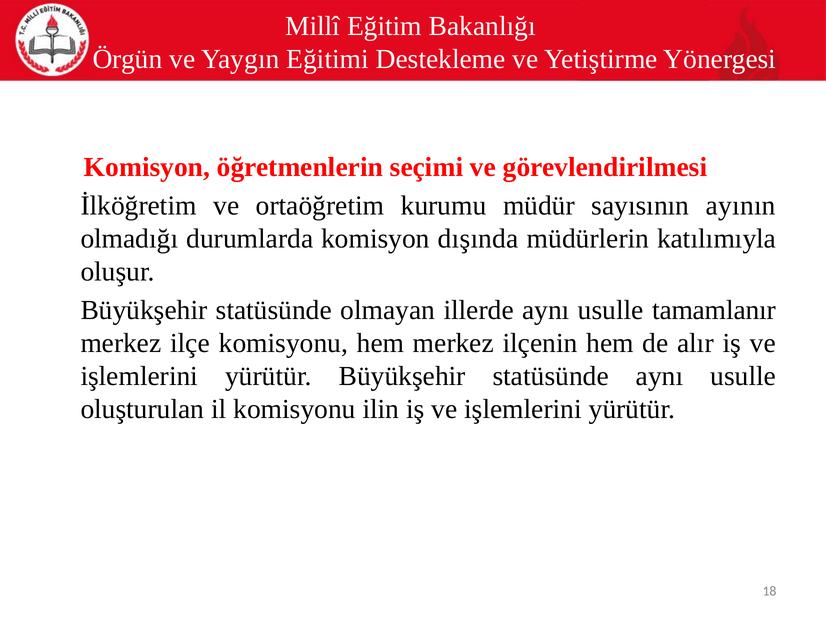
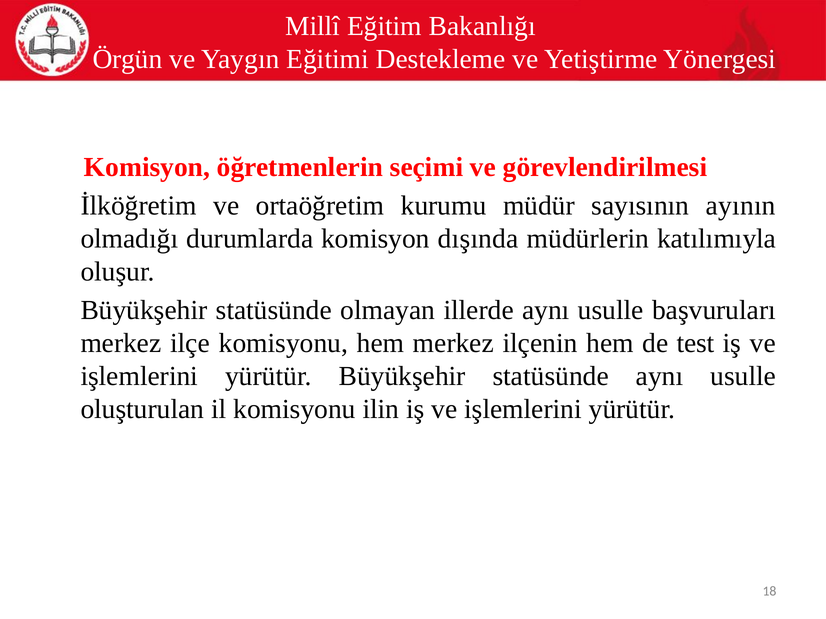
tamamlanır: tamamlanır -> başvuruları
alır: alır -> test
